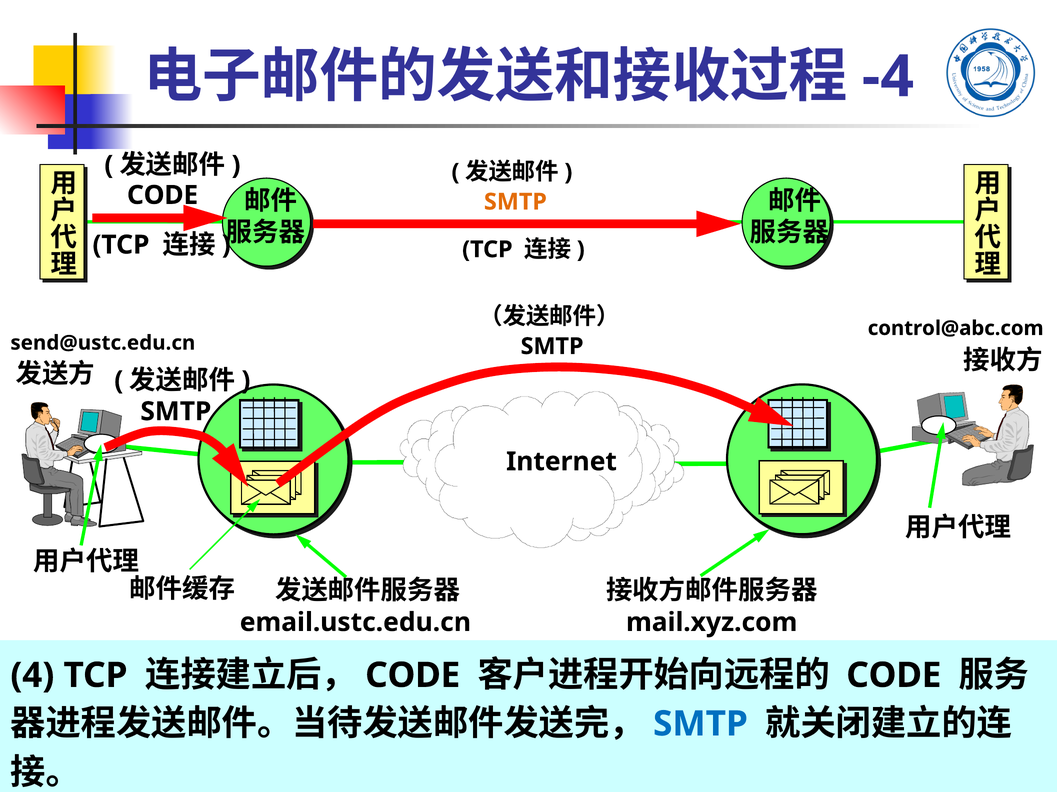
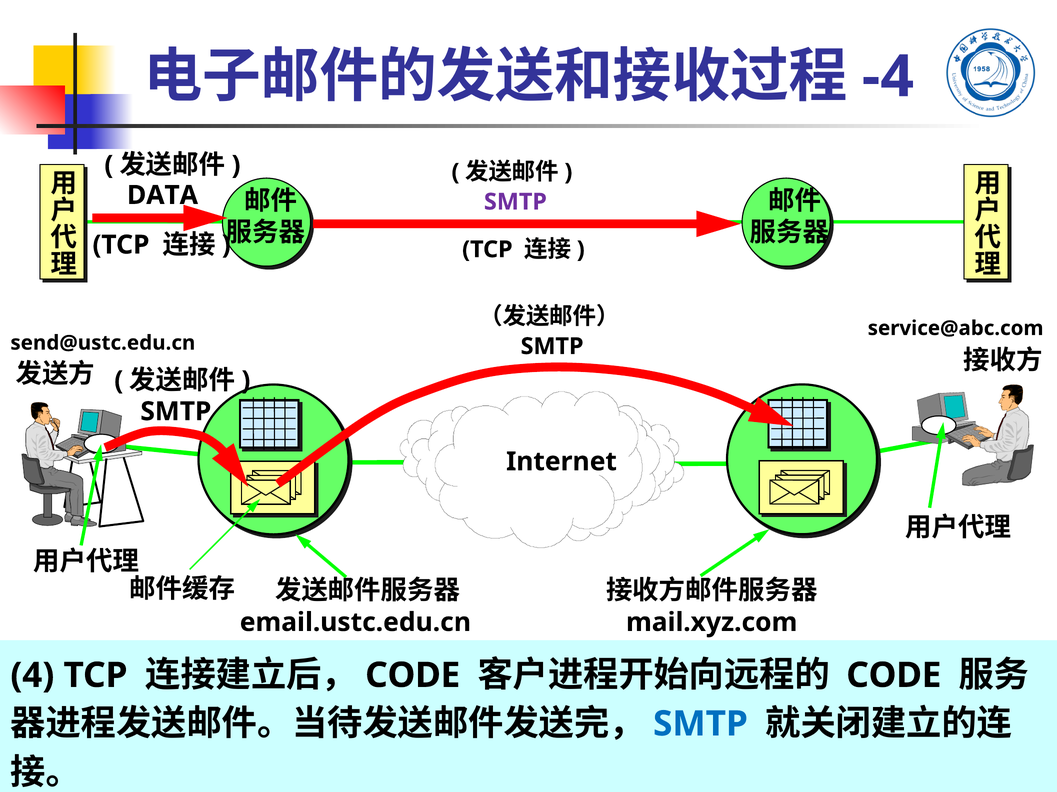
CODE at (163, 195): CODE -> DATA
SMTP at (515, 202) colour: orange -> purple
control@abc.com: control@abc.com -> service@abc.com
